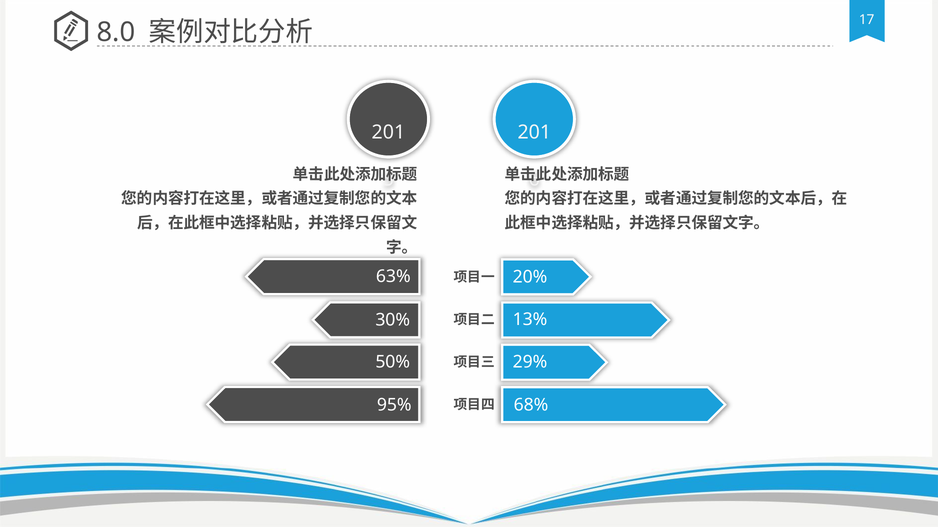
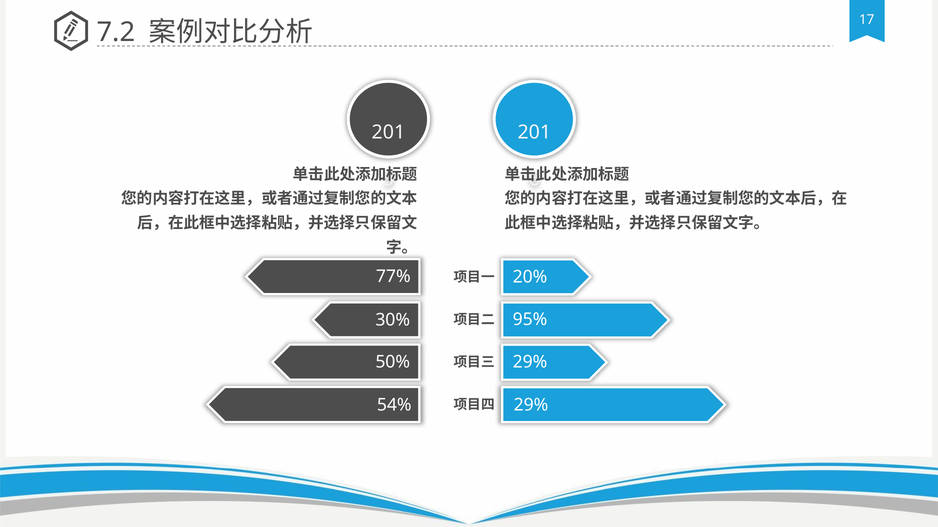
8.0: 8.0 -> 7.2
63%: 63% -> 77%
13%: 13% -> 95%
68% at (531, 405): 68% -> 29%
95%: 95% -> 54%
